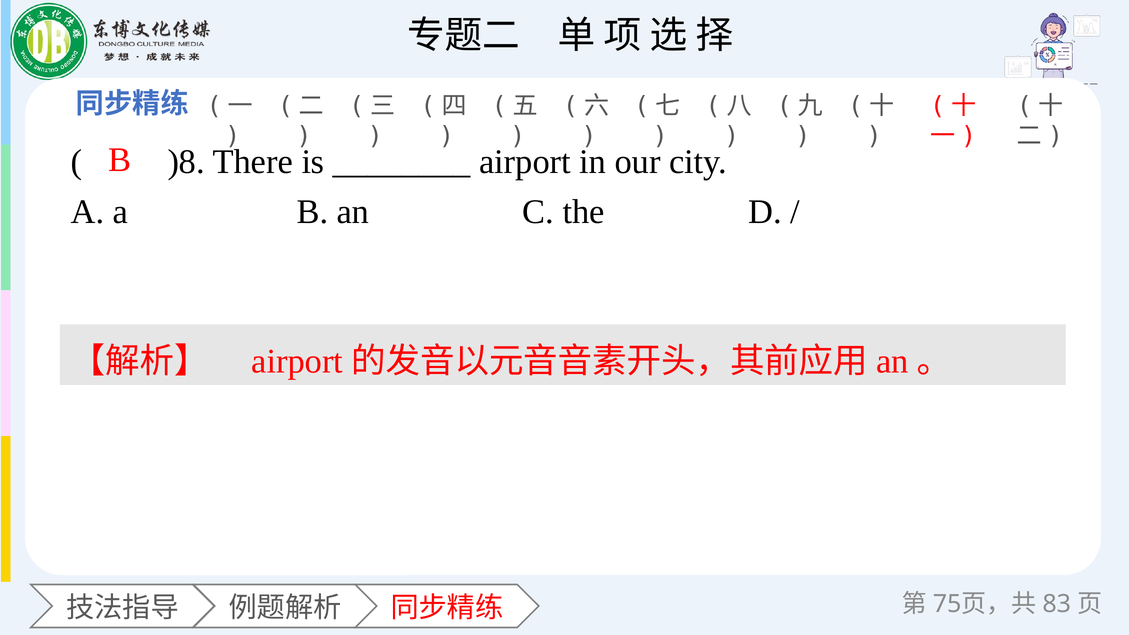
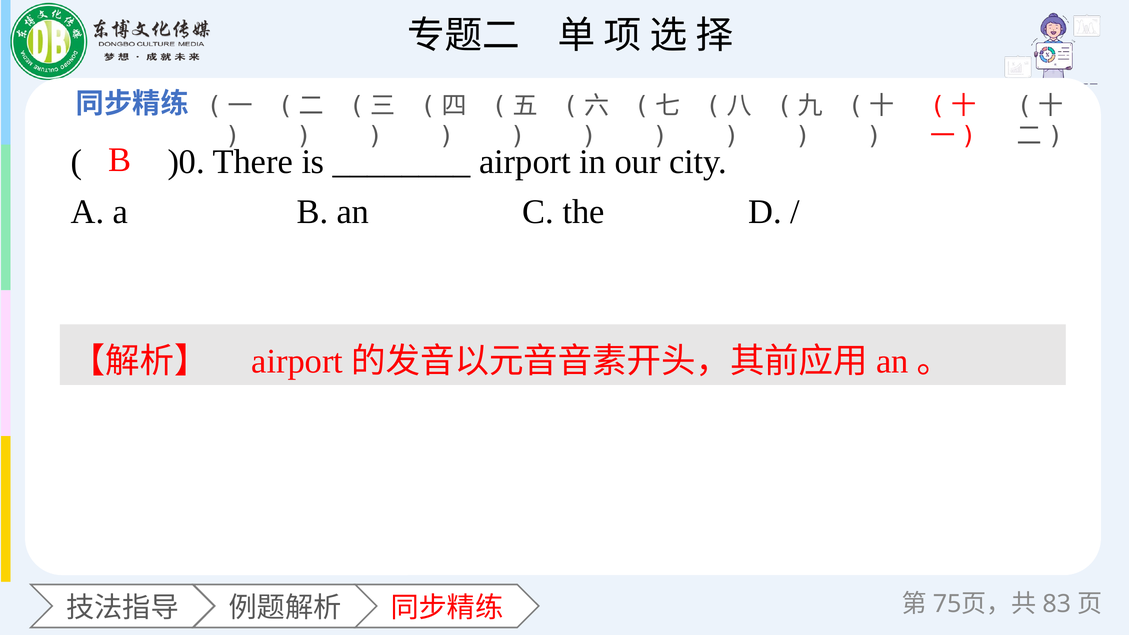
)8: )8 -> )0
